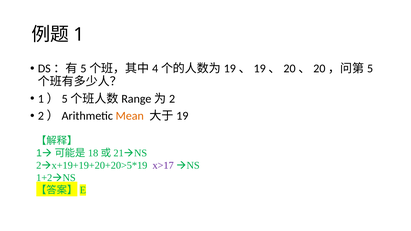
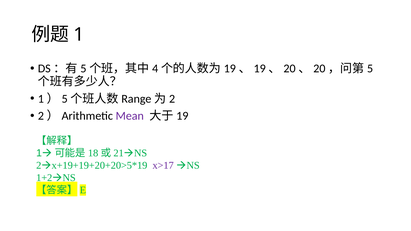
Mean colour: orange -> purple
